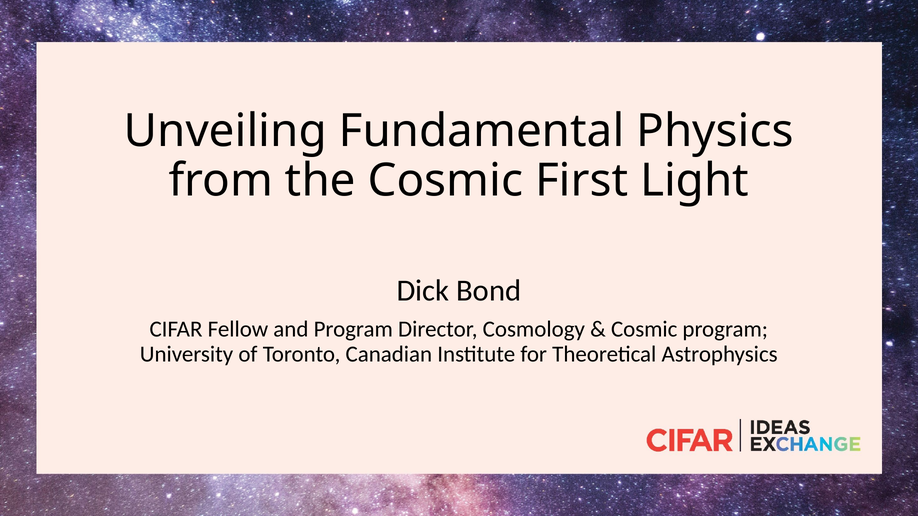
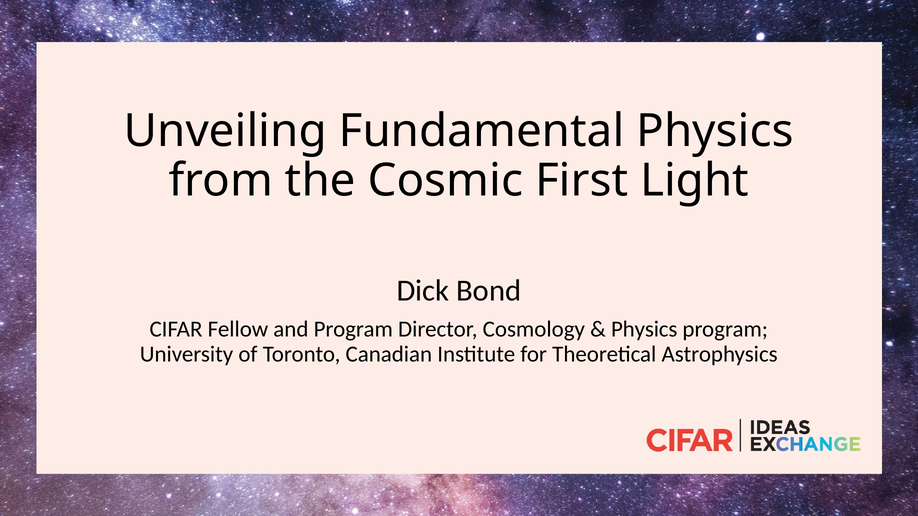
Cosmic at (644, 330): Cosmic -> Physics
